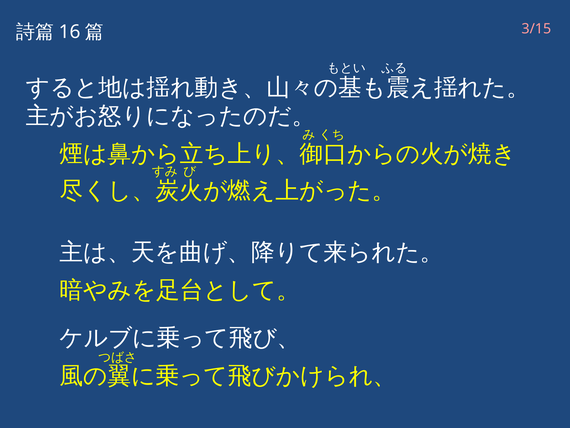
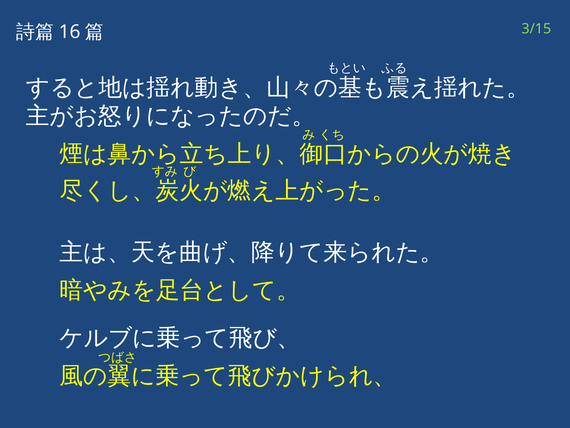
3/15 colour: pink -> light green
